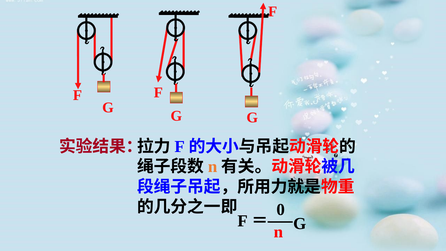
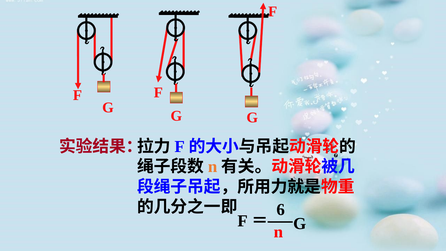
0: 0 -> 6
